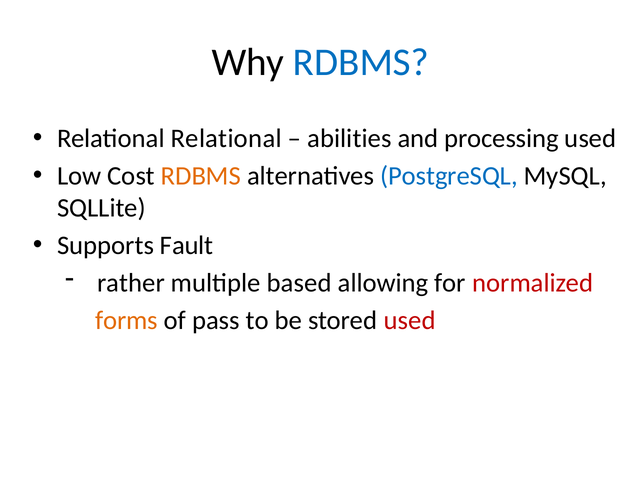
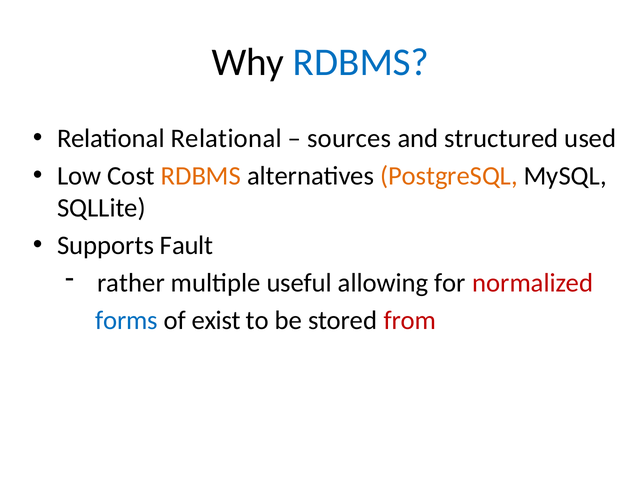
abilities: abilities -> sources
processing: processing -> structured
PostgreSQL colour: blue -> orange
based: based -> useful
forms colour: orange -> blue
pass: pass -> exist
stored used: used -> from
